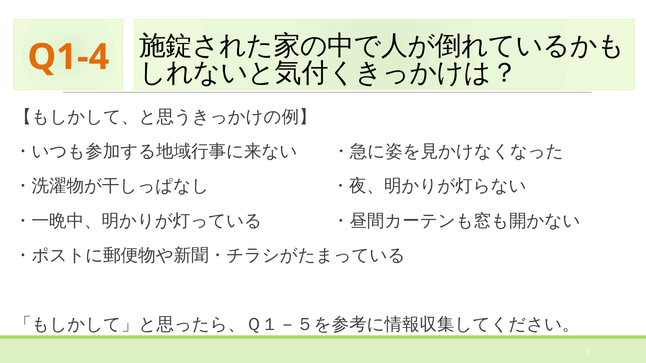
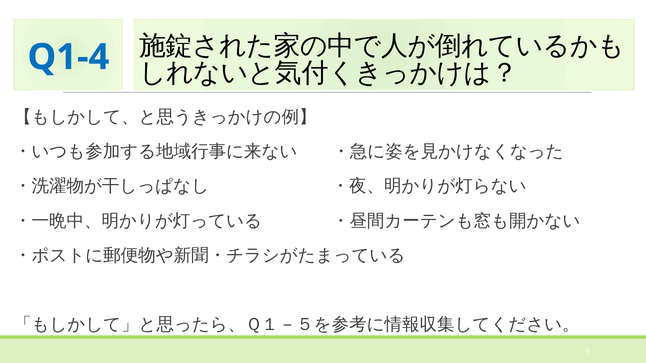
Q1-4 colour: orange -> blue
